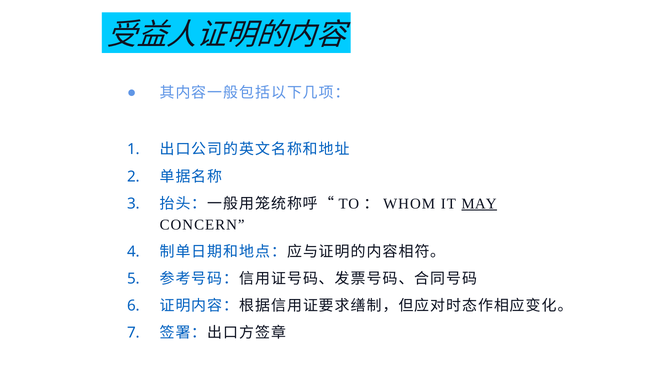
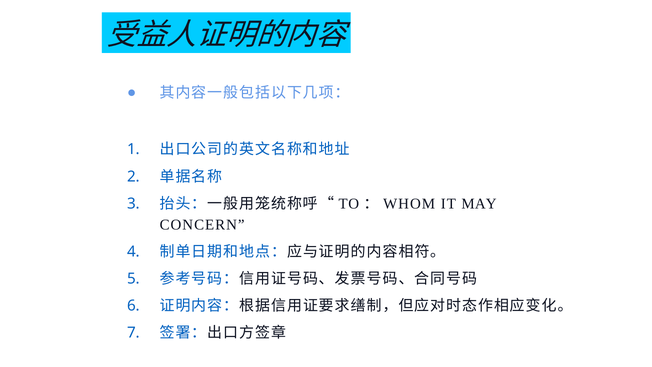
MAY underline: present -> none
